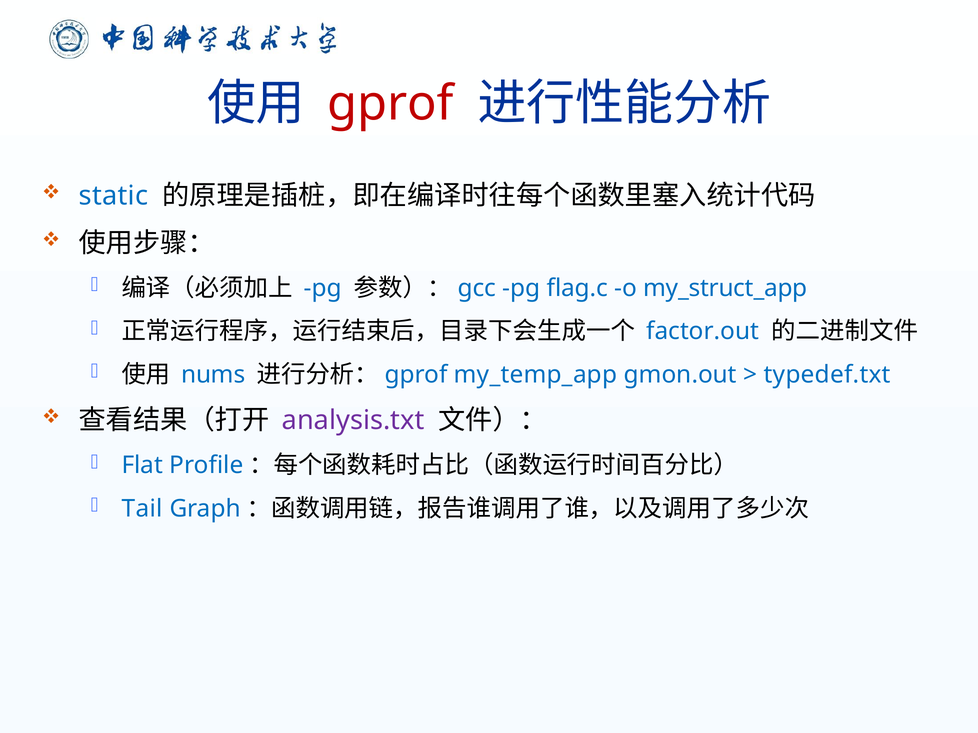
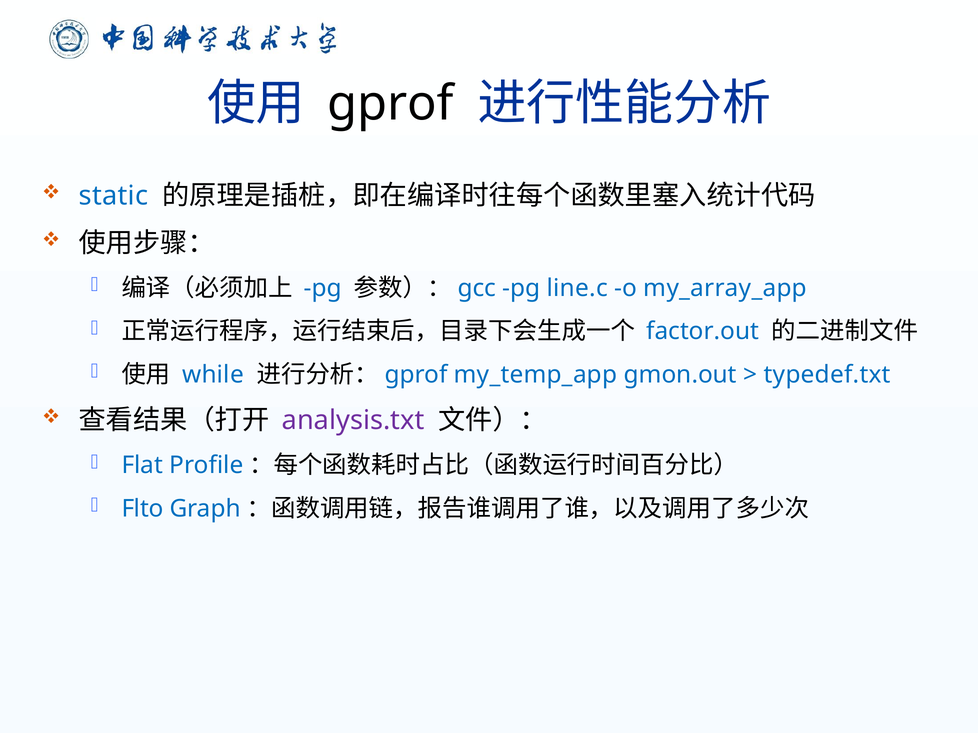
gprof colour: red -> black
flag.c: flag.c -> line.c
my_struct_app: my_struct_app -> my_array_app
nums: nums -> while
Tail: Tail -> Flto
